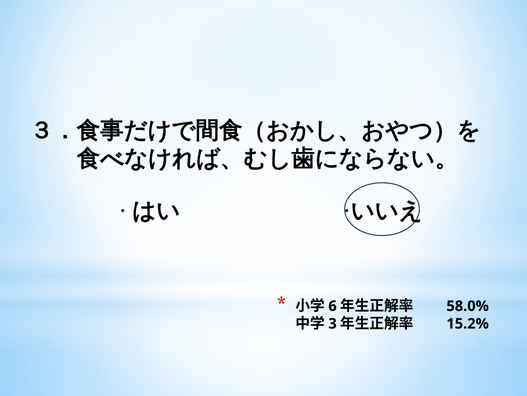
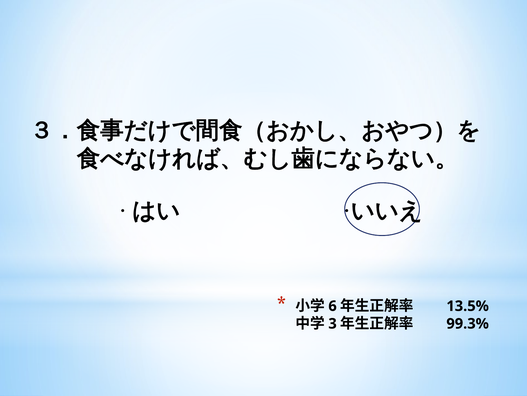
58.0%: 58.0% -> 13.5%
15.2%: 15.2% -> 99.3%
